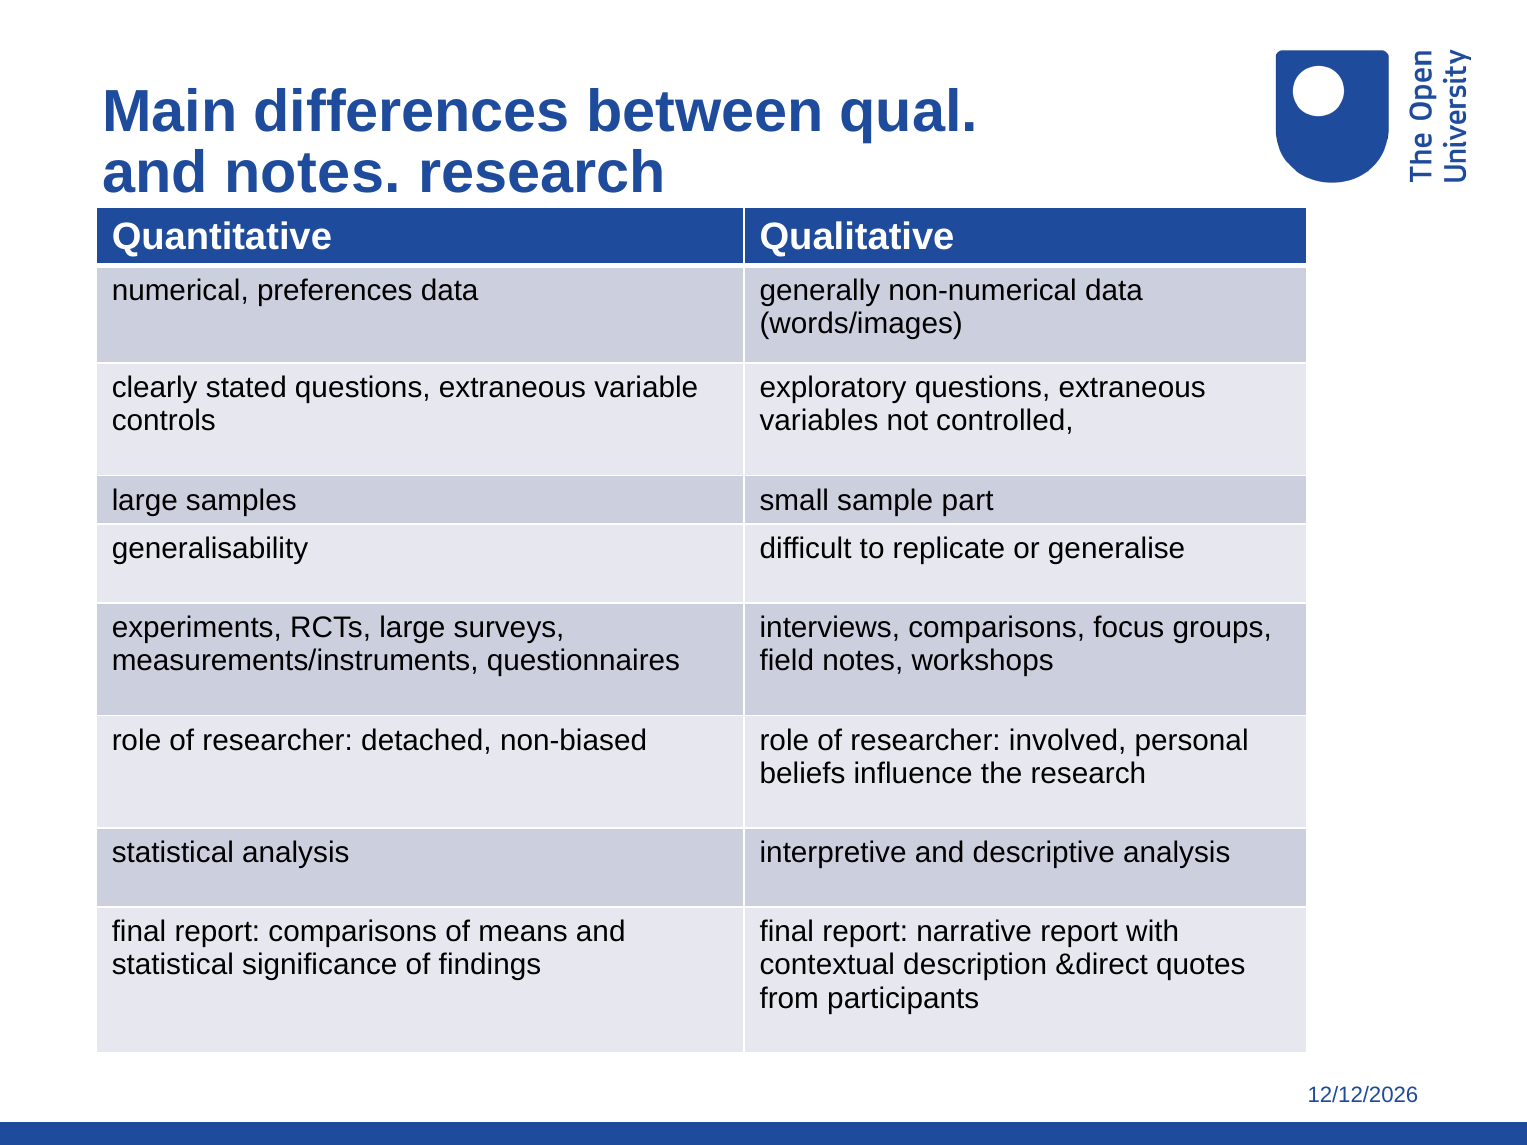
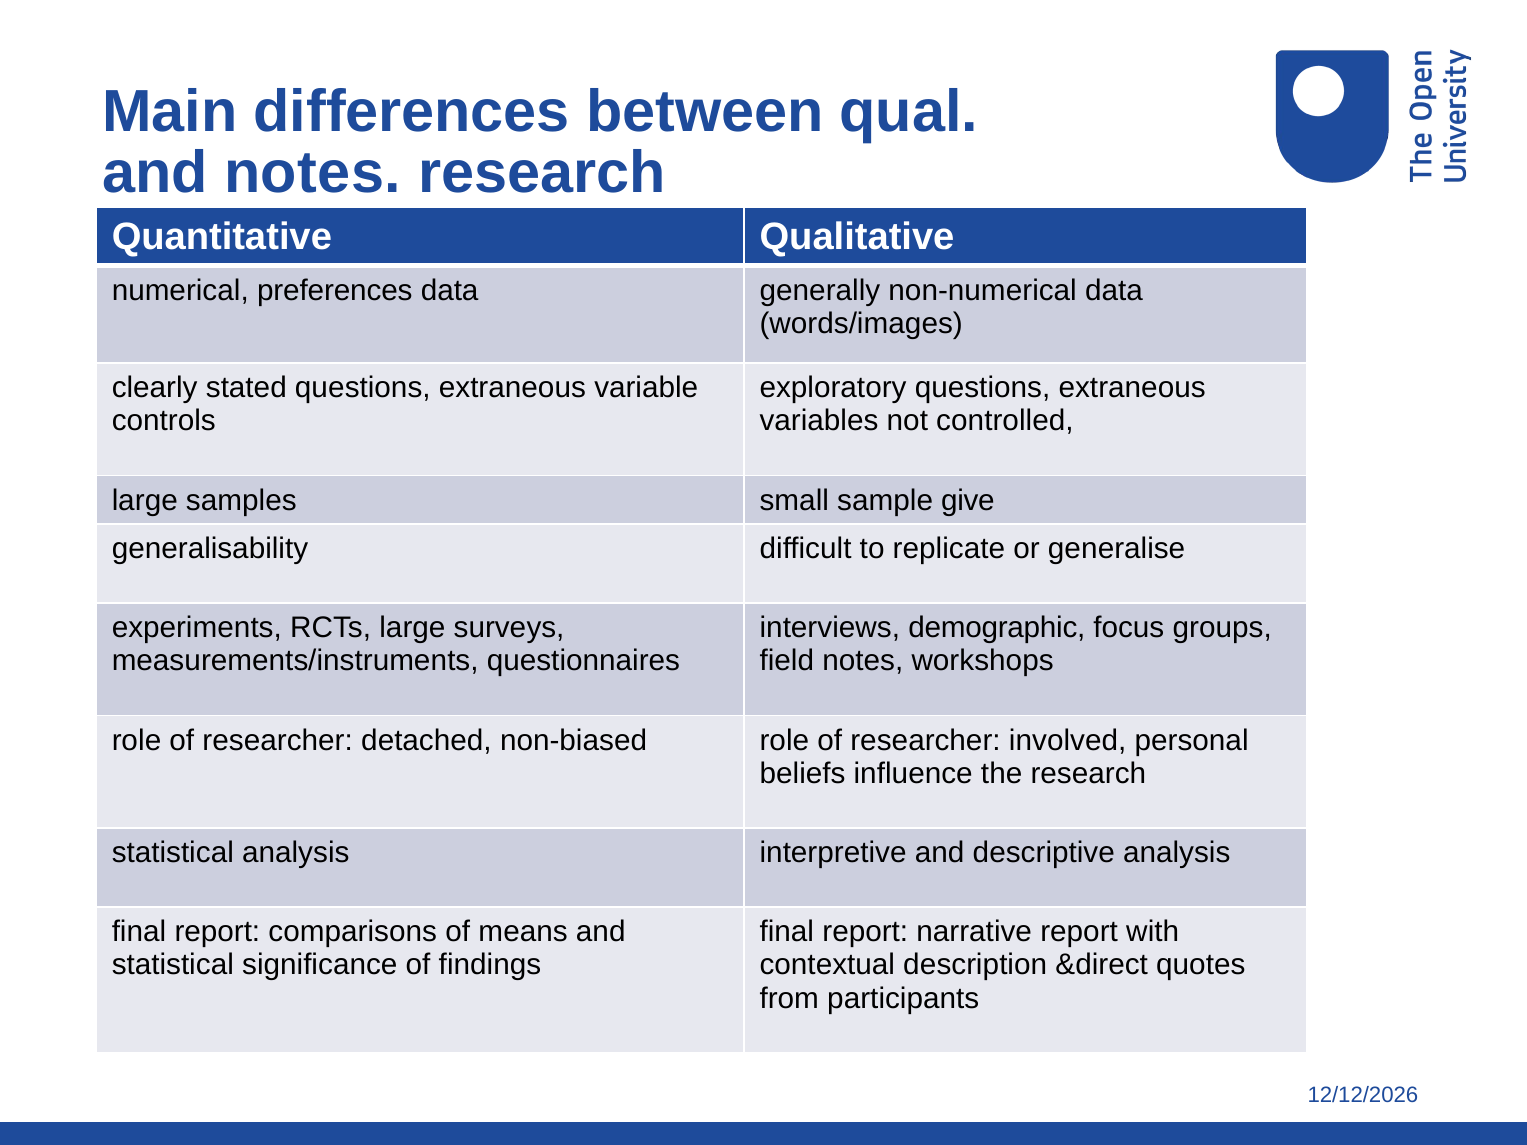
part: part -> give
interviews comparisons: comparisons -> demographic
